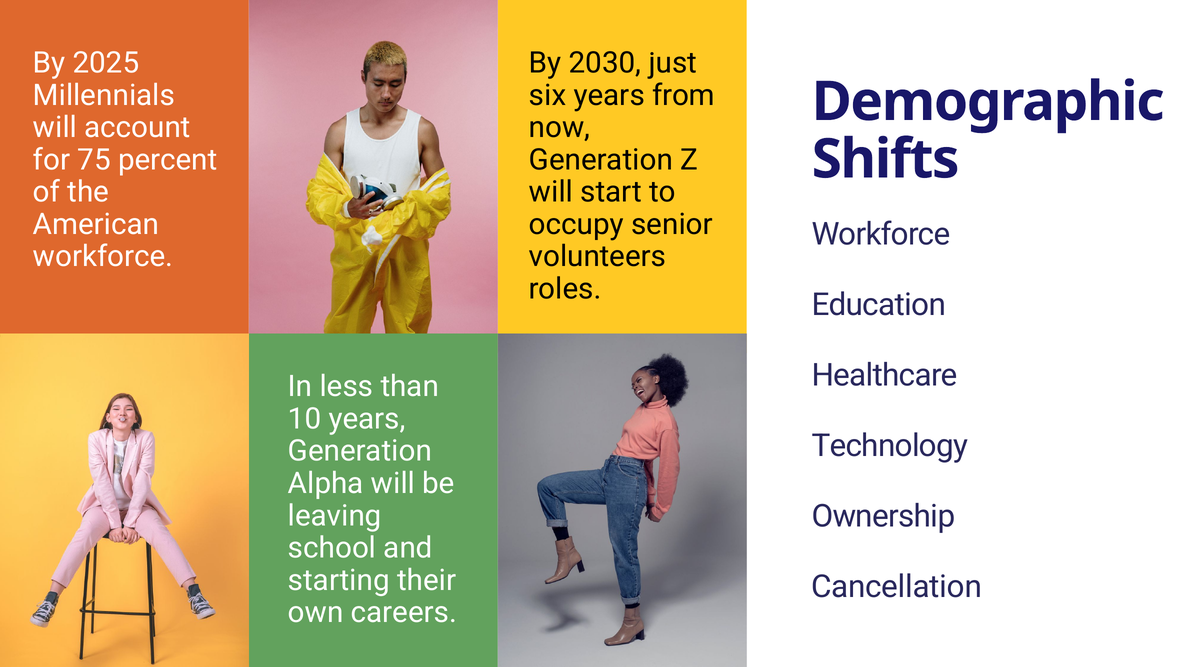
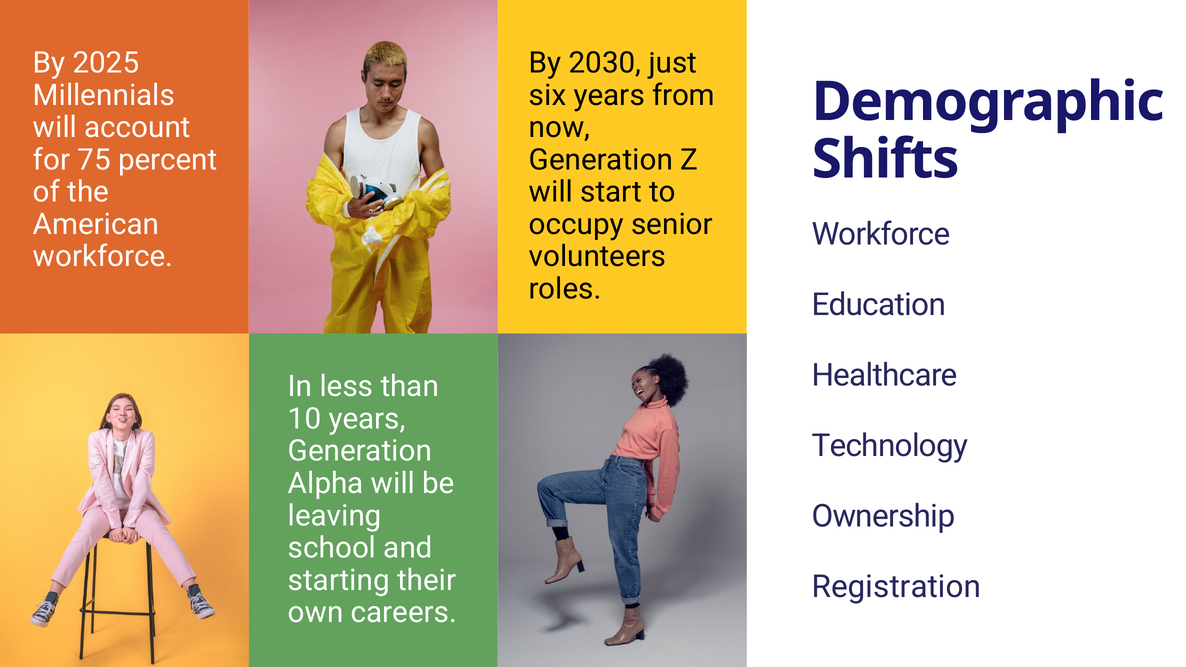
Cancellation: Cancellation -> Registration
